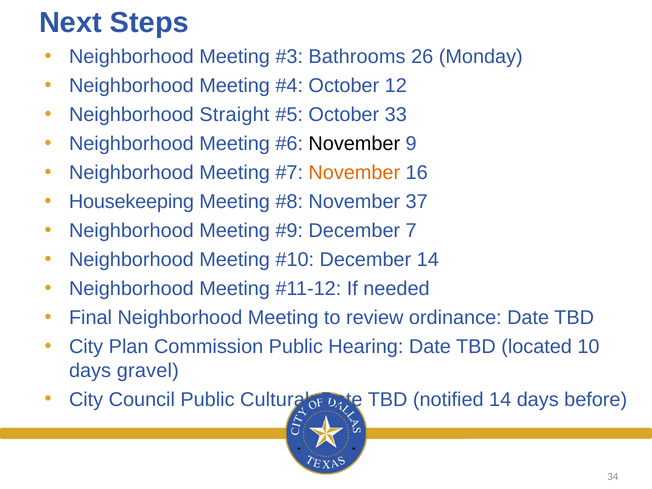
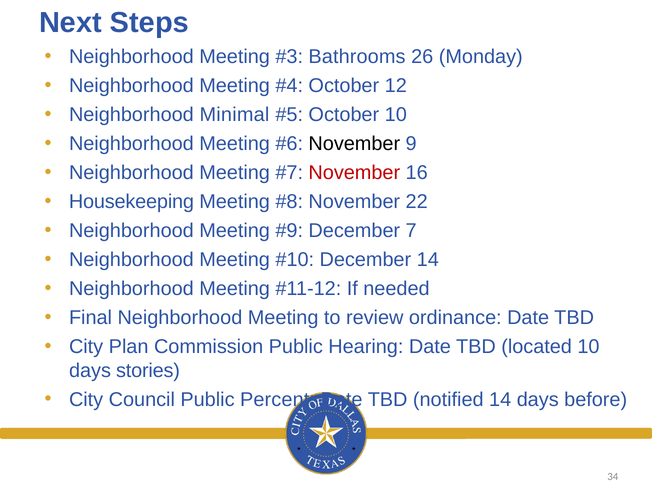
Straight: Straight -> Minimal
October 33: 33 -> 10
November at (354, 173) colour: orange -> red
37: 37 -> 22
gravel: gravel -> stories
Cultural: Cultural -> Percent
